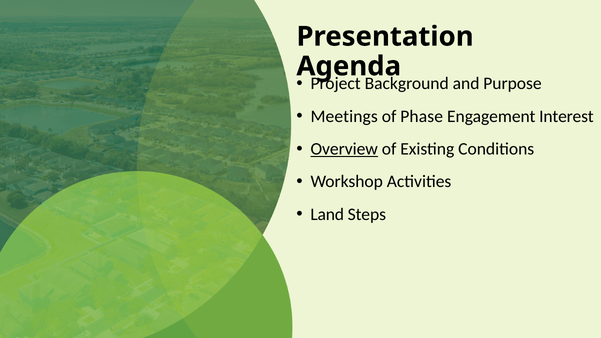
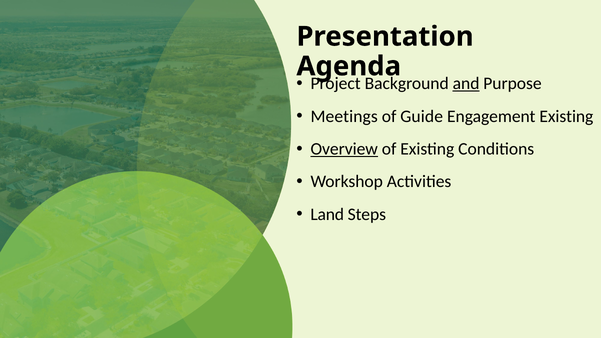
and underline: none -> present
Phase: Phase -> Guide
Engagement Interest: Interest -> Existing
